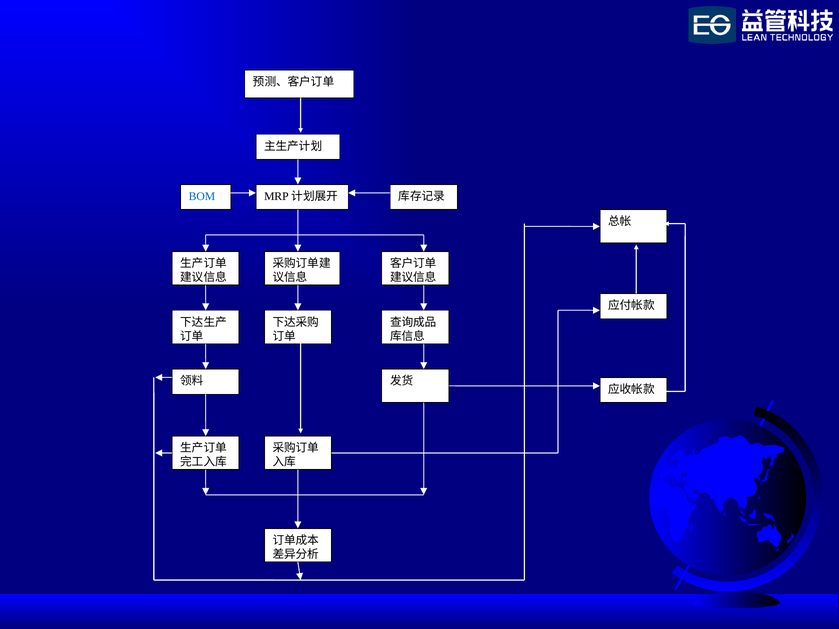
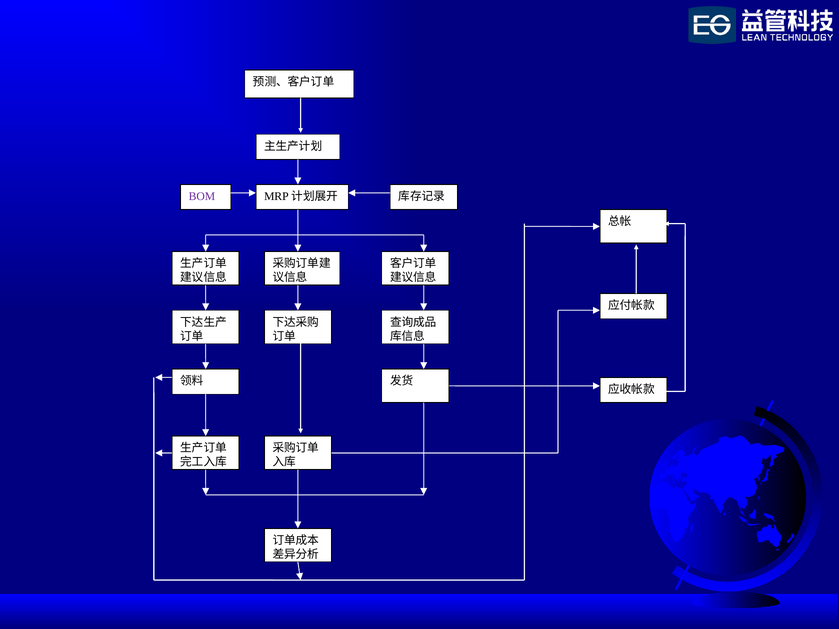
BOM colour: blue -> purple
